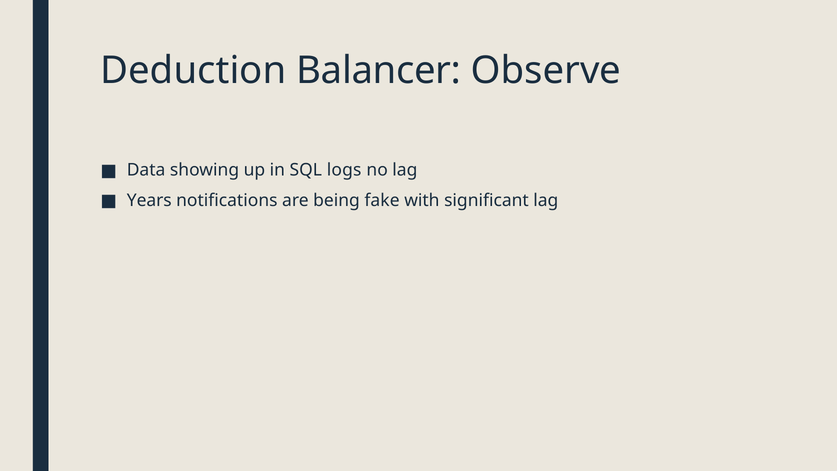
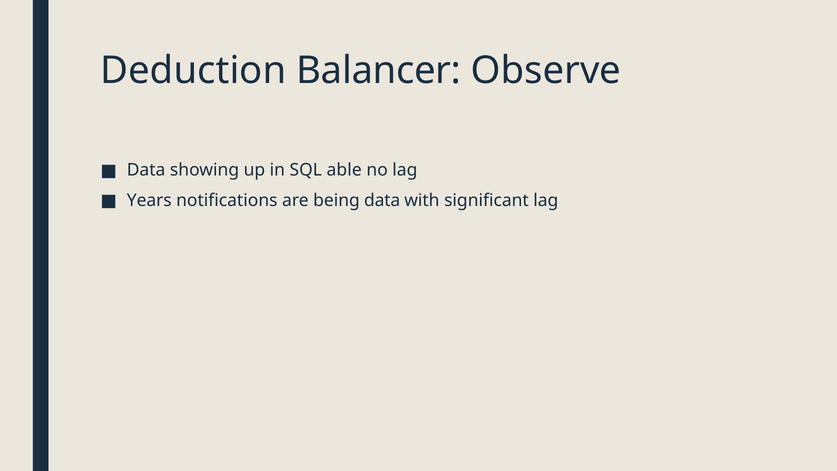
logs: logs -> able
being fake: fake -> data
